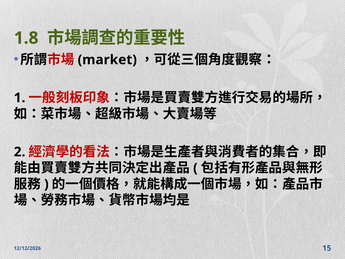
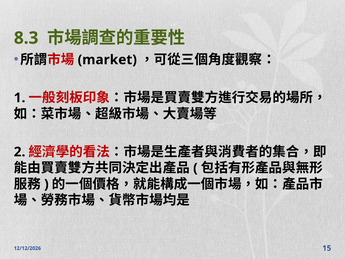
1.8: 1.8 -> 8.3
